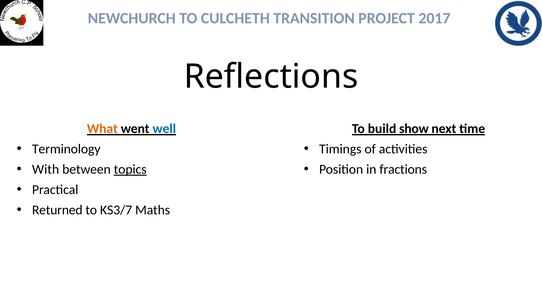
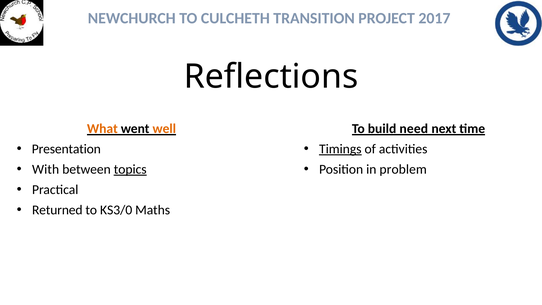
show: show -> need
well colour: blue -> orange
Timings underline: none -> present
Terminology: Terminology -> Presentation
fractions: fractions -> problem
KS3/7: KS3/7 -> KS3/0
